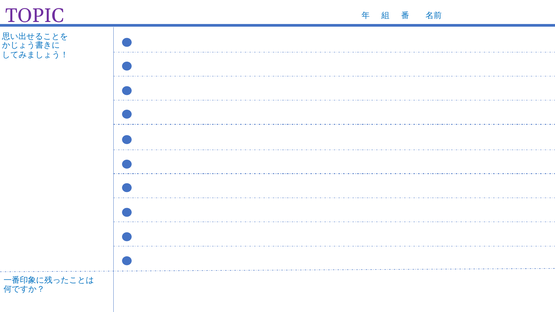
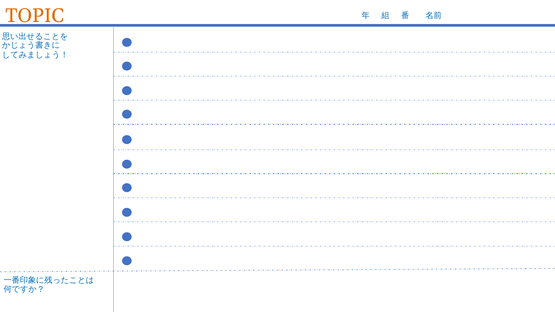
TOPIC colour: purple -> orange
